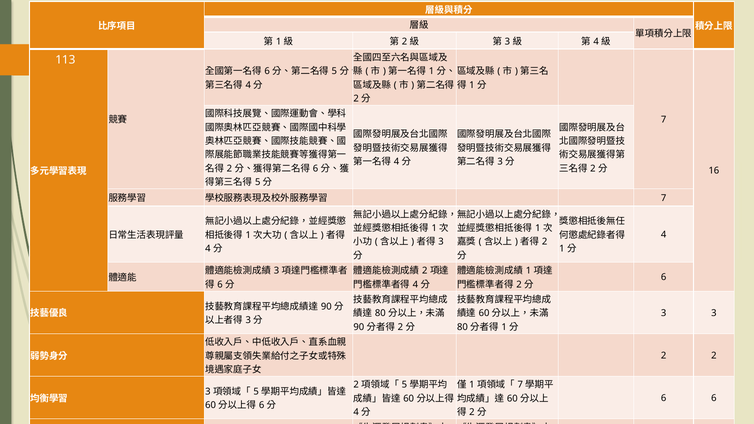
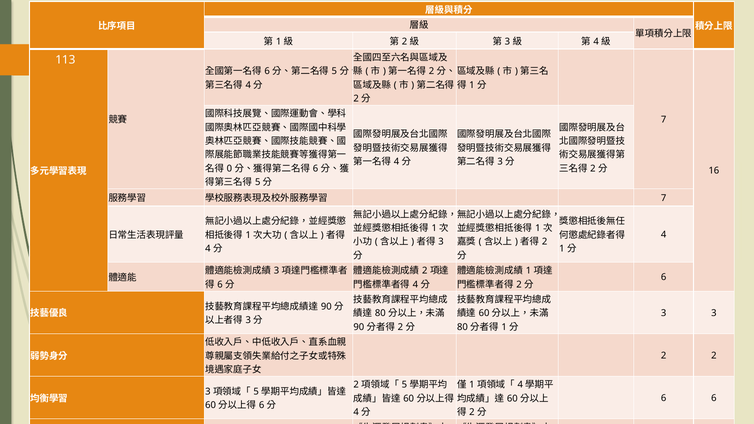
1 at (432, 71): 1 -> 2
2 at (229, 169): 2 -> 0
7 at (520, 385): 7 -> 4
